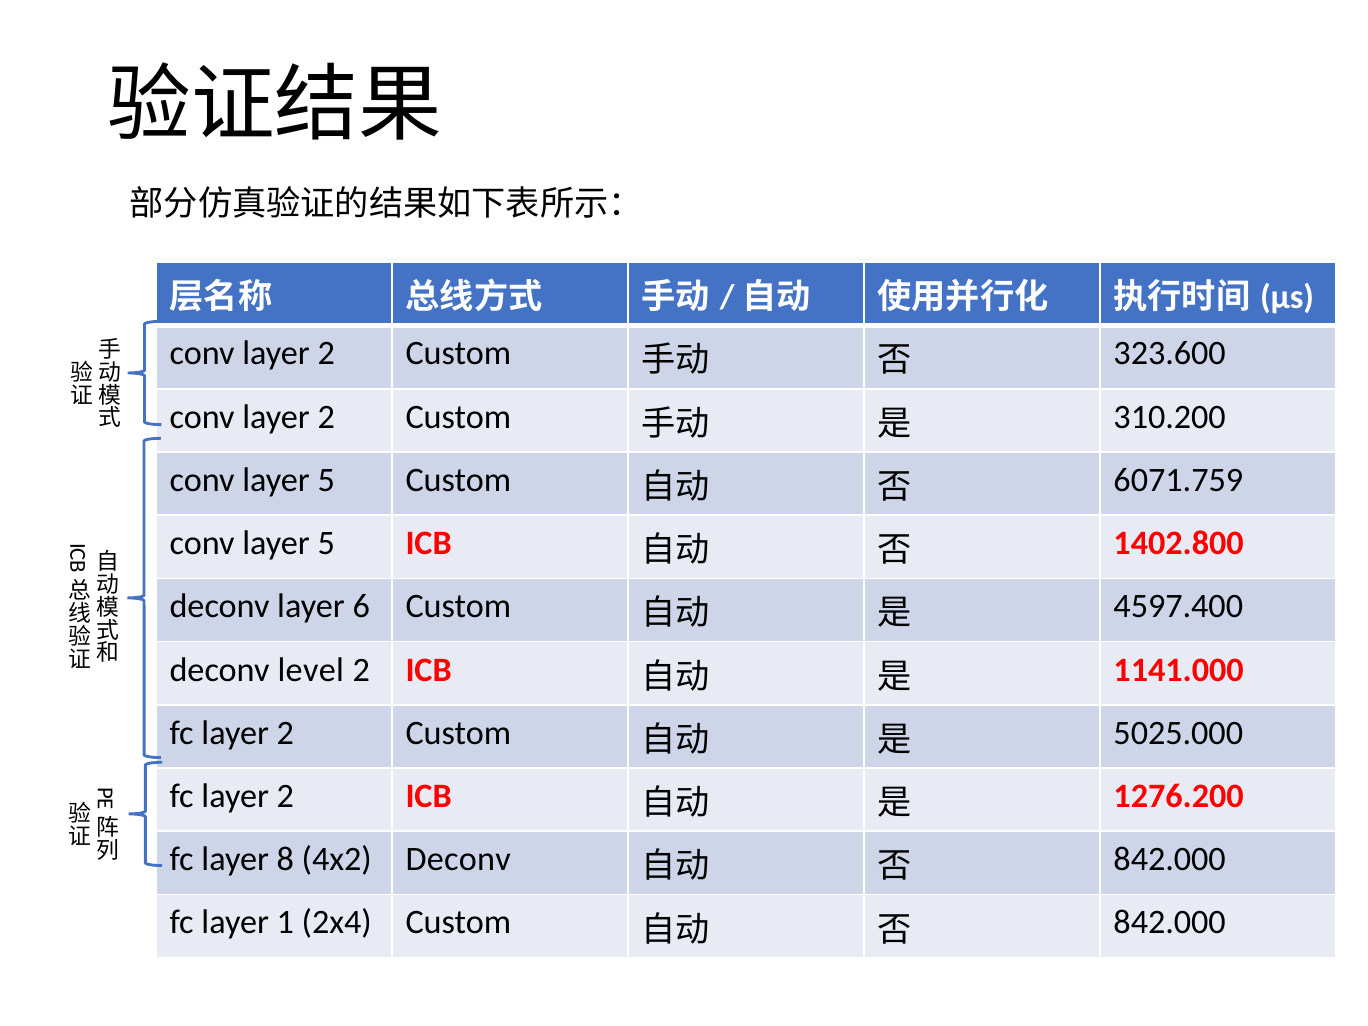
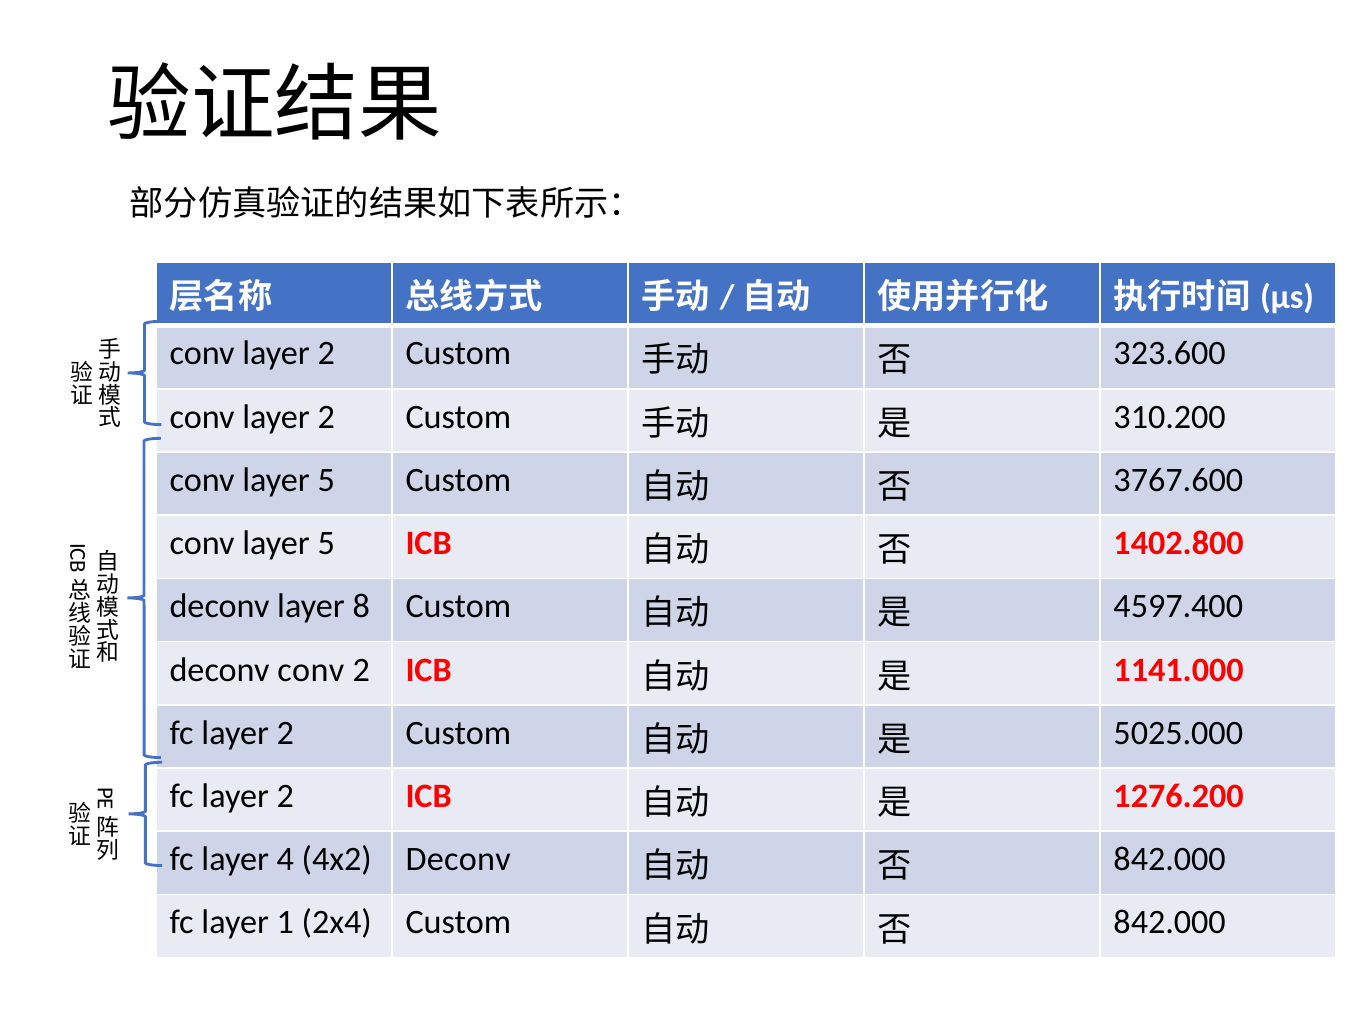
6071.759: 6071.759 -> 3767.600
6: 6 -> 8
deconv level: level -> conv
8: 8 -> 4
